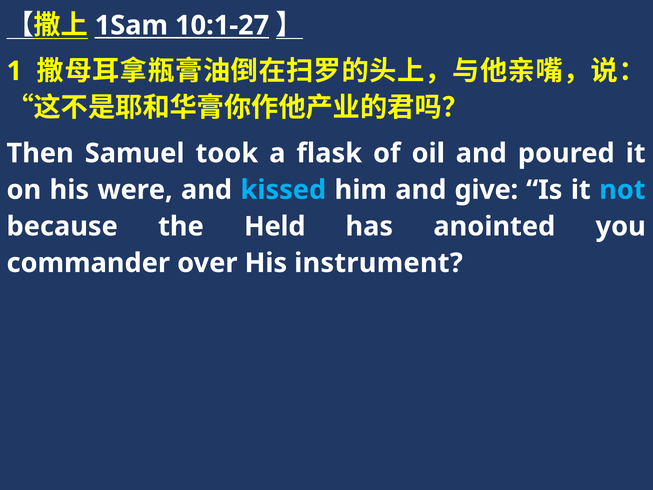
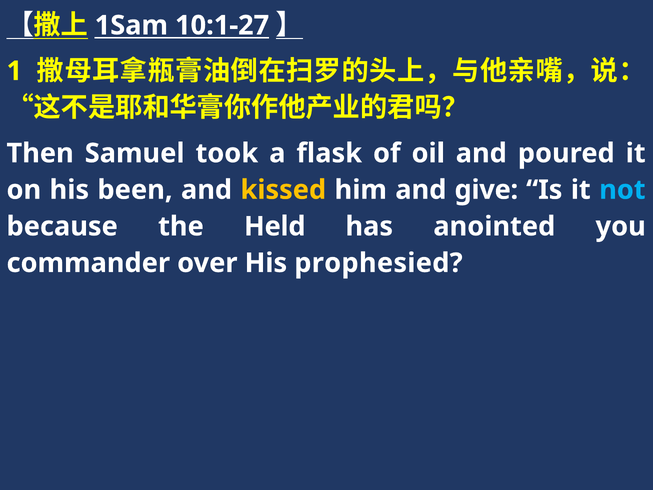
were: were -> been
kissed colour: light blue -> yellow
instrument: instrument -> prophesied
